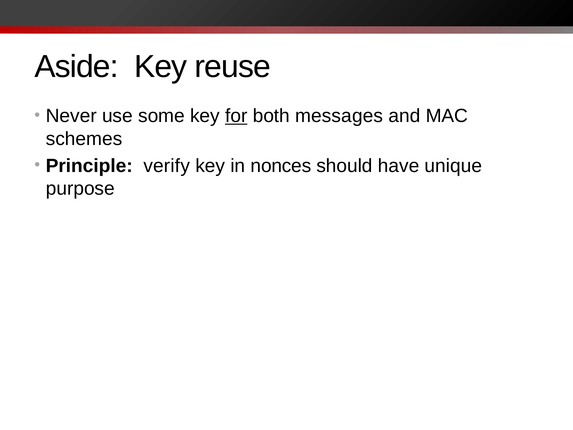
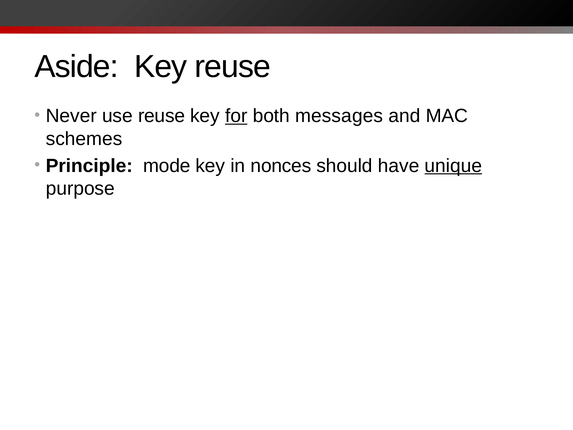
use some: some -> reuse
verify: verify -> mode
unique underline: none -> present
